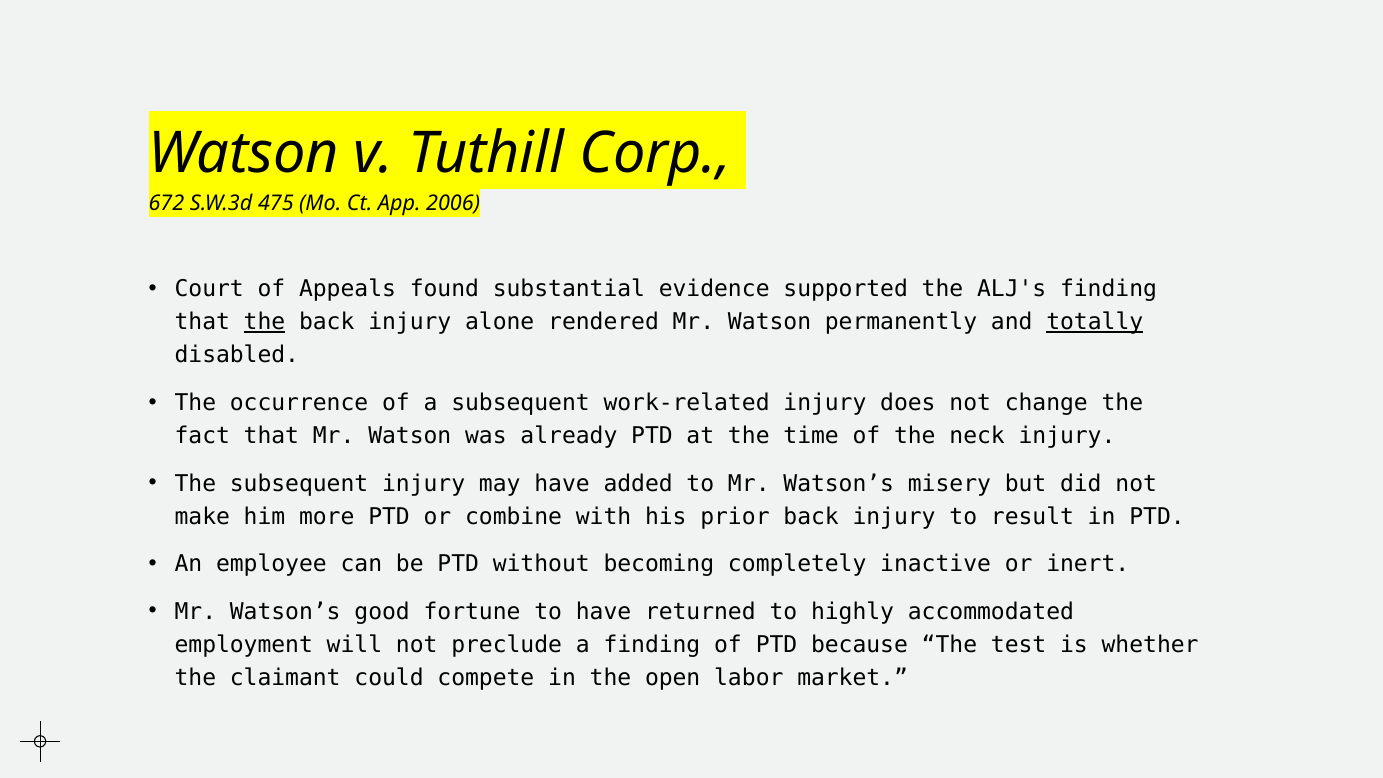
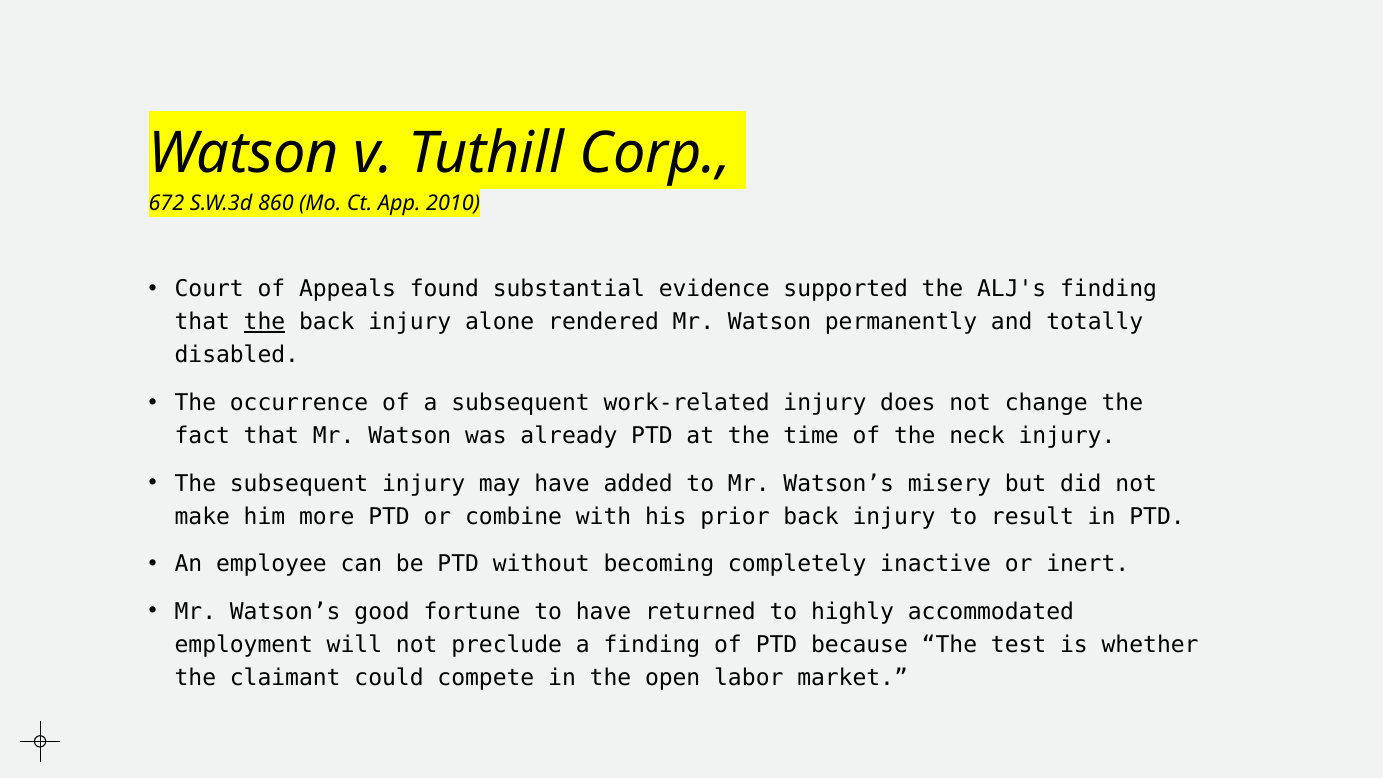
475: 475 -> 860
2006: 2006 -> 2010
totally underline: present -> none
